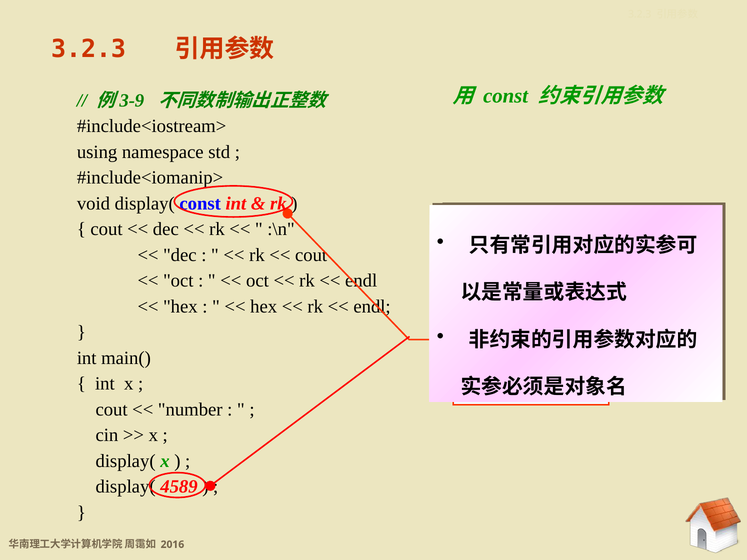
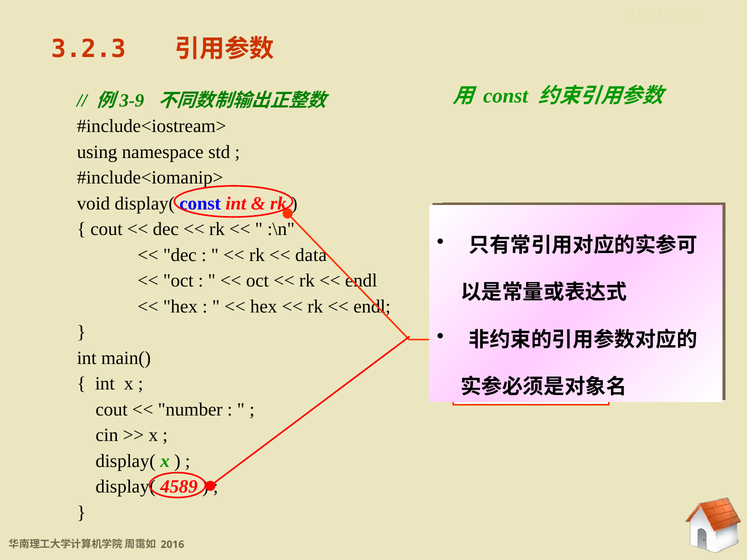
cout at (311, 255): cout -> data
